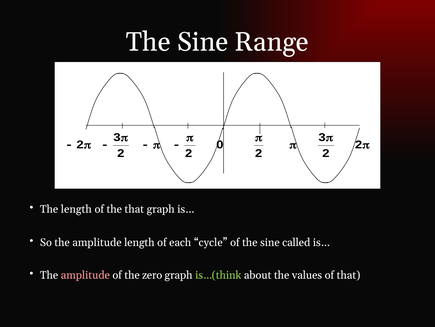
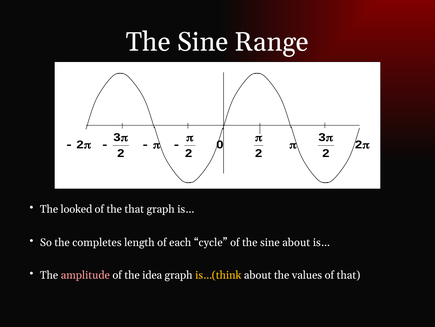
The length: length -> looked
So the amplitude: amplitude -> completes
sine called: called -> about
zero: zero -> idea
is…(think colour: light green -> yellow
